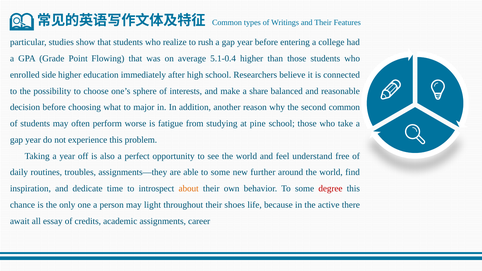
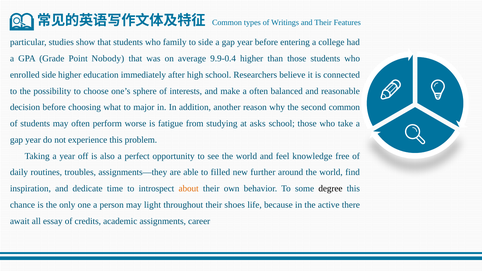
realize: realize -> family
to rush: rush -> side
Flowing: Flowing -> Nobody
5.1-0.4: 5.1-0.4 -> 9.9-0.4
a share: share -> often
pine: pine -> asks
understand: understand -> knowledge
able to some: some -> filled
degree colour: red -> black
